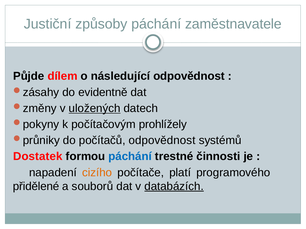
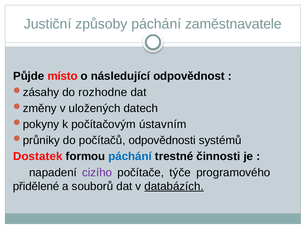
dílem: dílem -> místo
evidentně: evidentně -> rozhodne
uložených underline: present -> none
prohlížely: prohlížely -> ústavním
počítačů odpovědnost: odpovědnost -> odpovědnosti
cizího colour: orange -> purple
platí: platí -> týče
